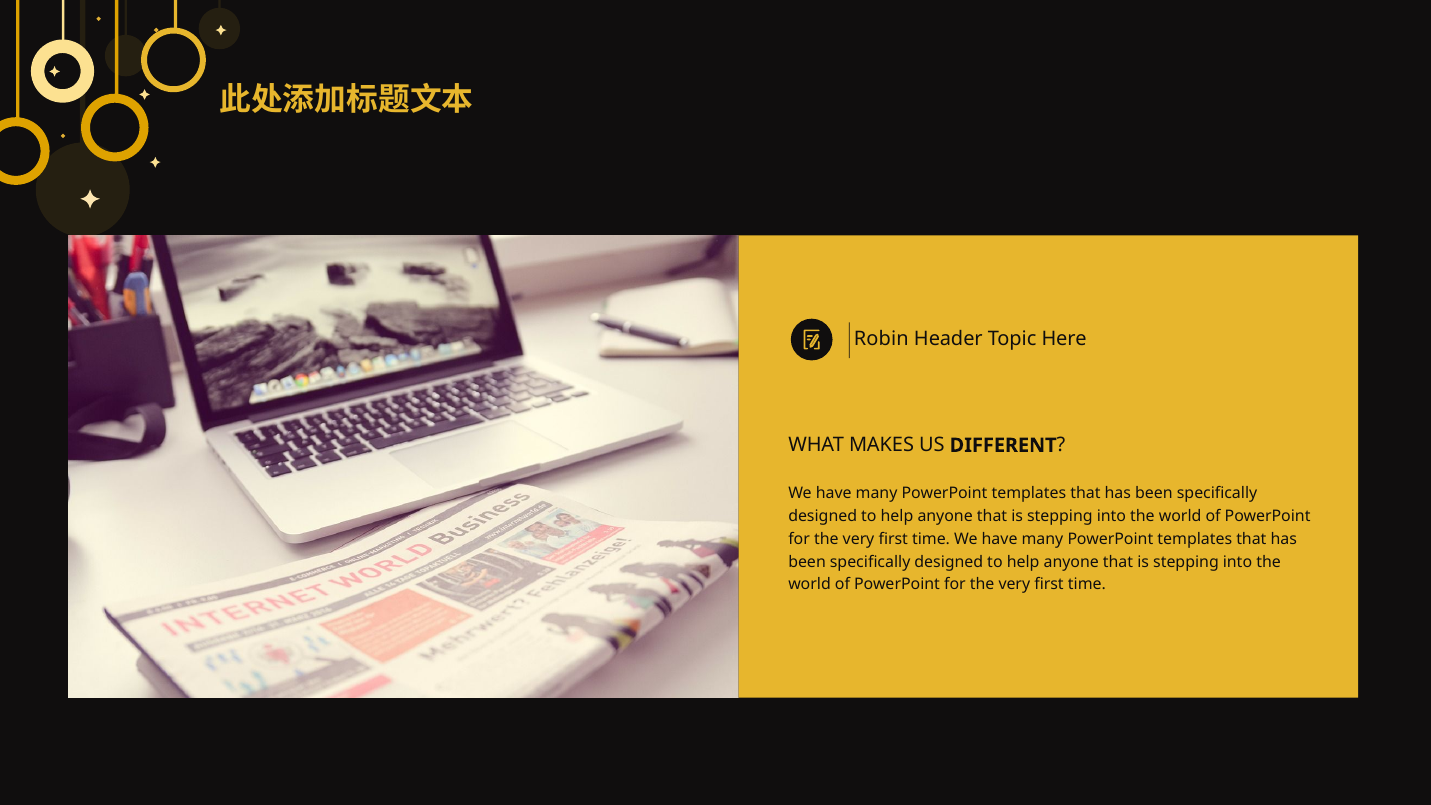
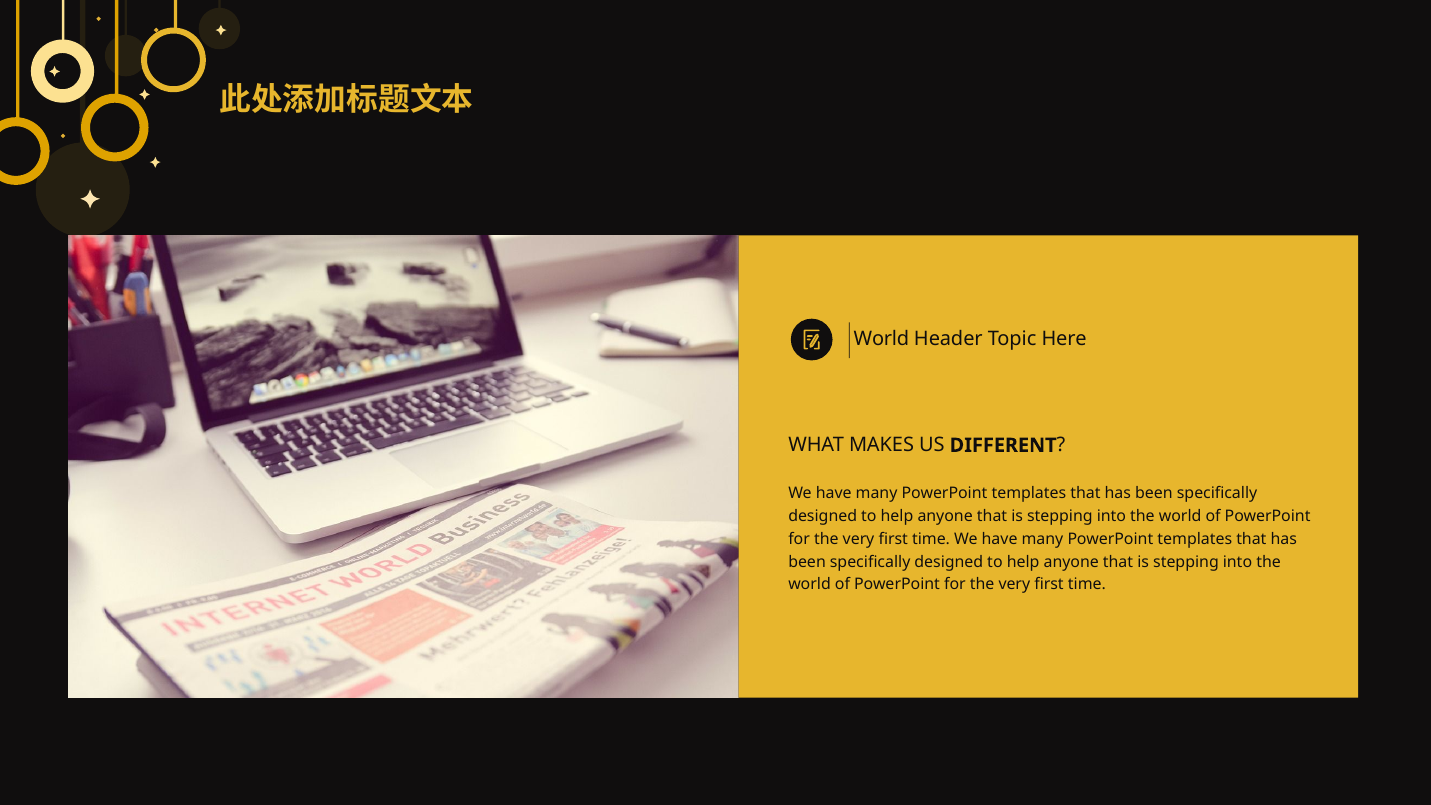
Robin at (881, 339): Robin -> World
